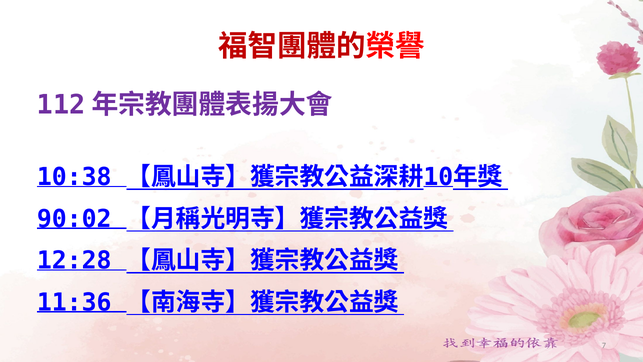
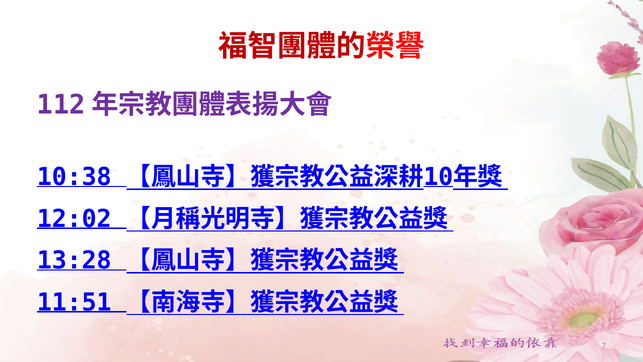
90:02: 90:02 -> 12:02
12:28: 12:28 -> 13:28
11:36: 11:36 -> 11:51
